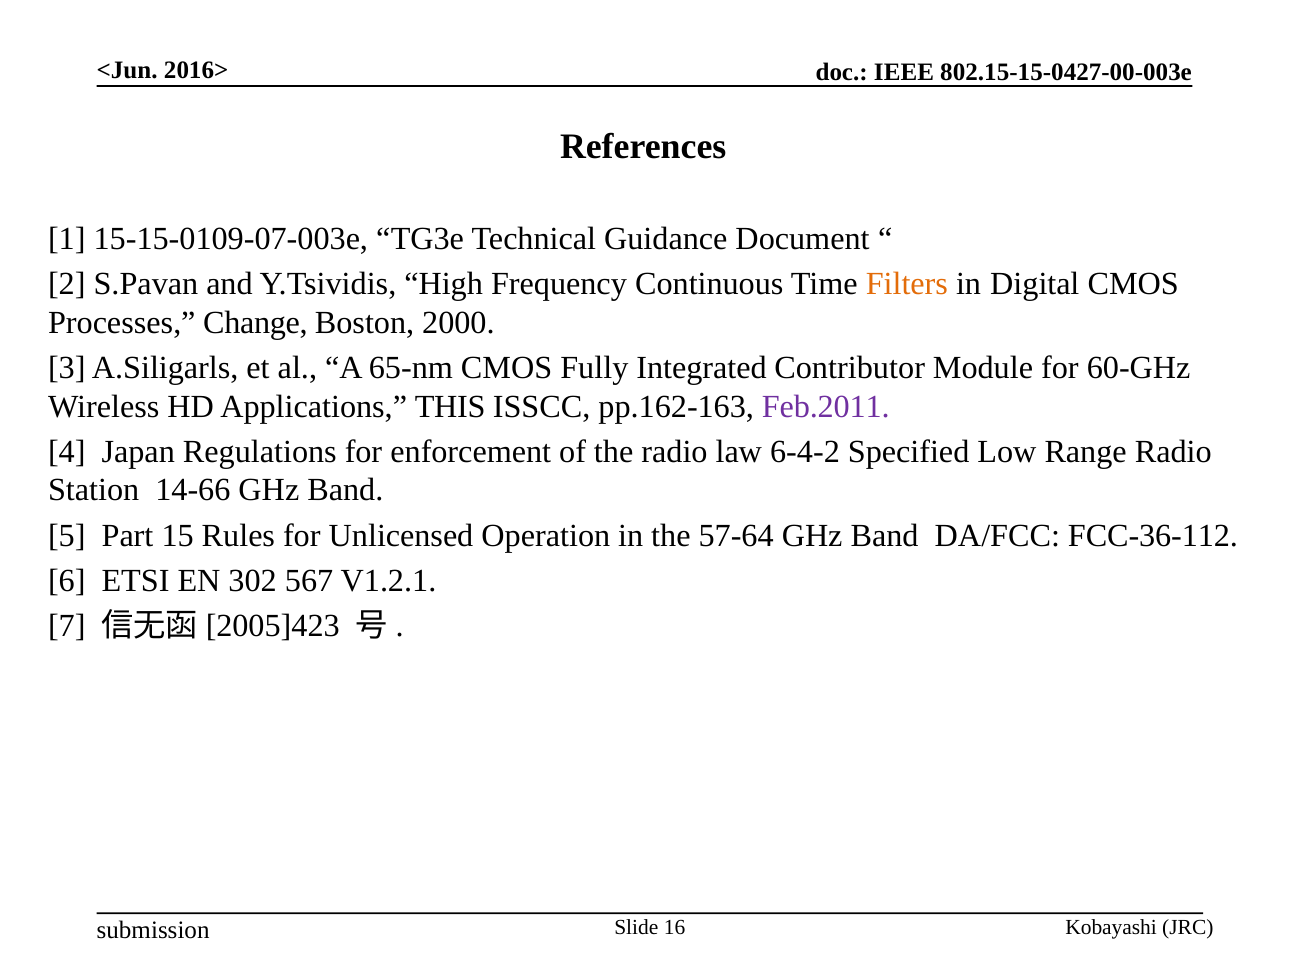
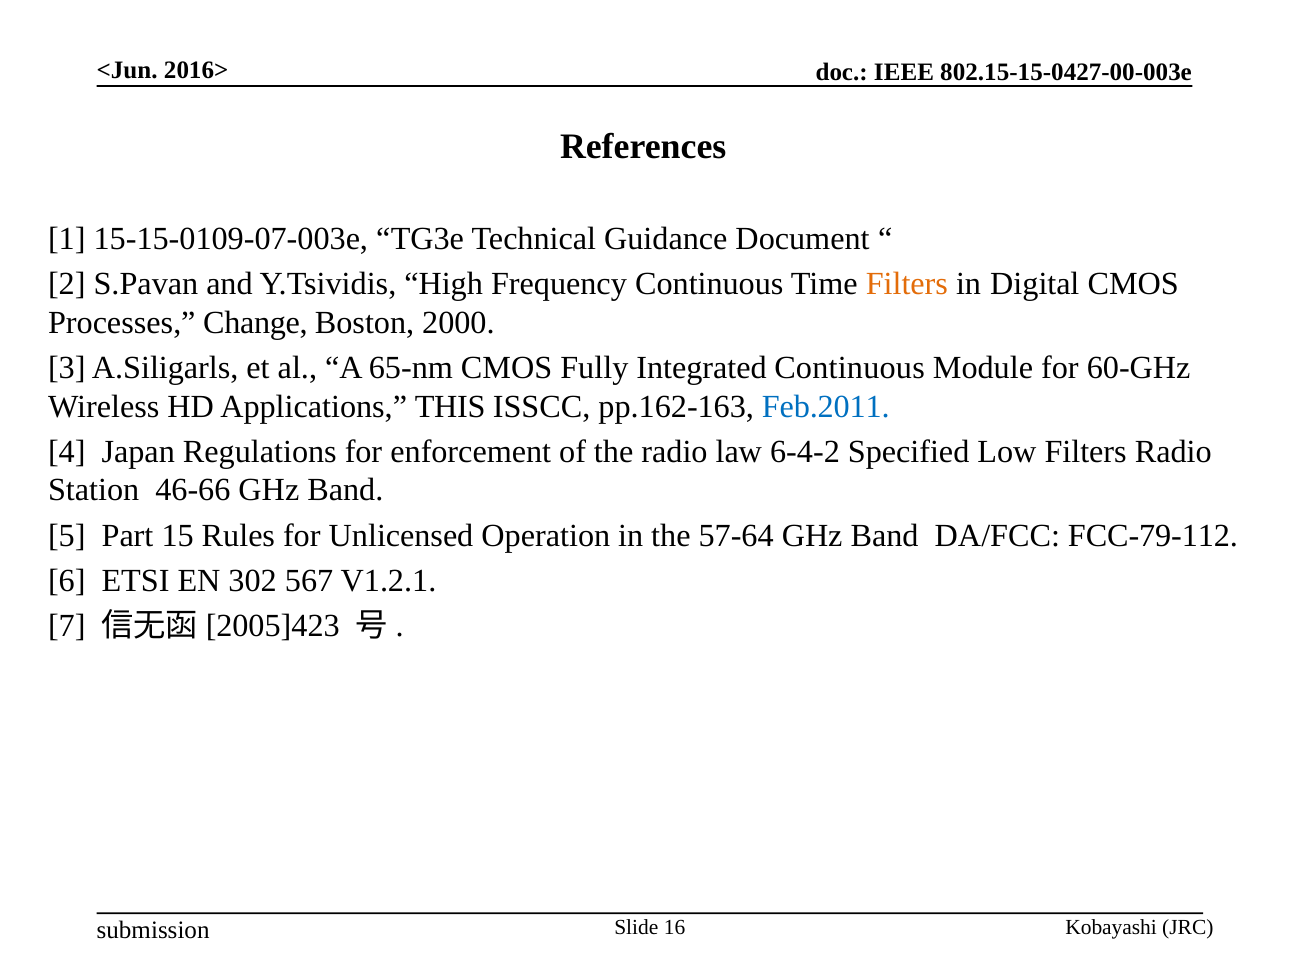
Integrated Contributor: Contributor -> Continuous
Feb.2011 colour: purple -> blue
Low Range: Range -> Filters
14-66: 14-66 -> 46-66
FCC-36-112: FCC-36-112 -> FCC-79-112
